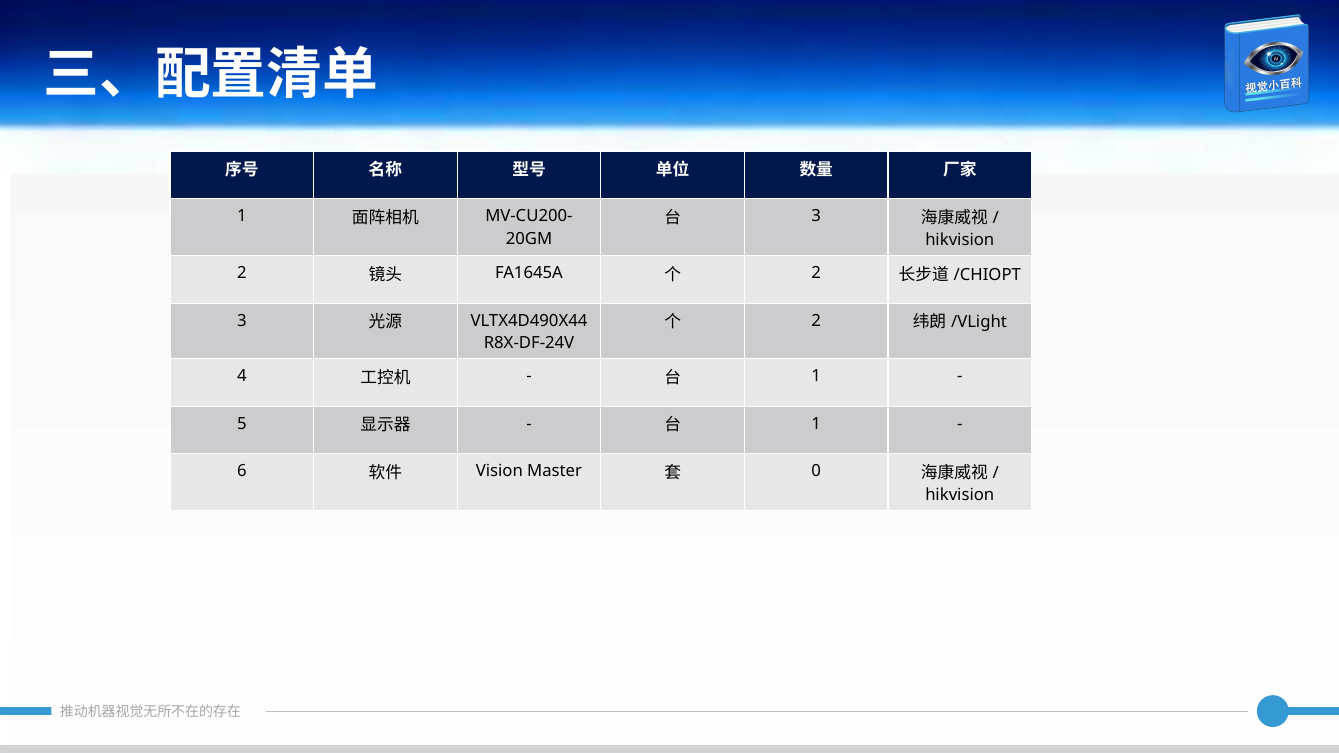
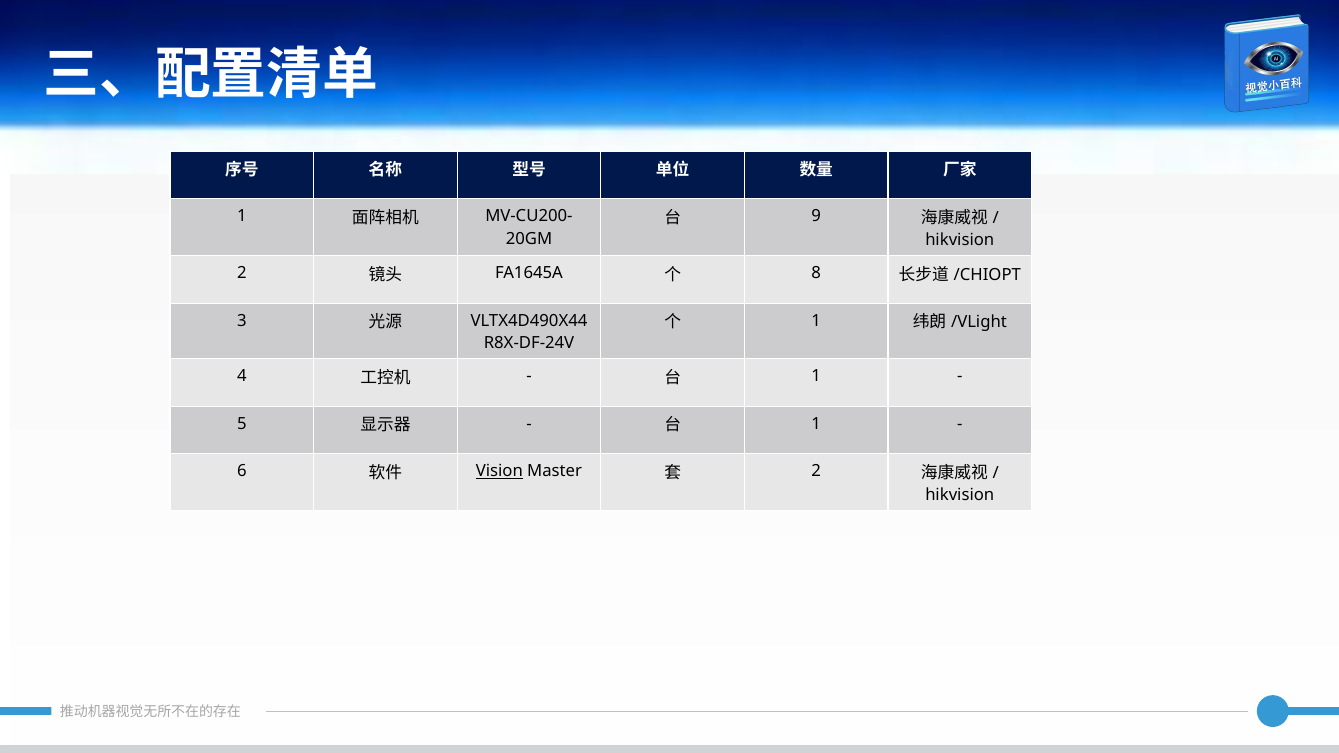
3 at (816, 216): 3 -> 9
2 at (816, 273): 2 -> 8
2 at (816, 321): 2 -> 1
Vision underline: none -> present
0 at (816, 471): 0 -> 2
